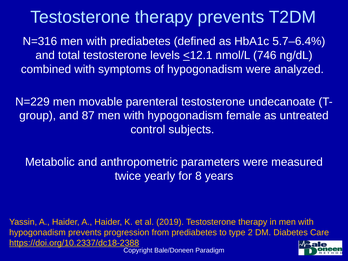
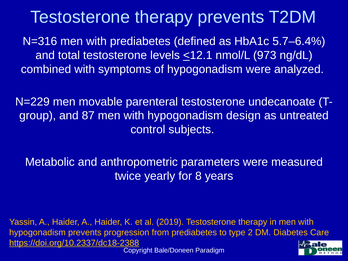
746: 746 -> 973
female: female -> design
